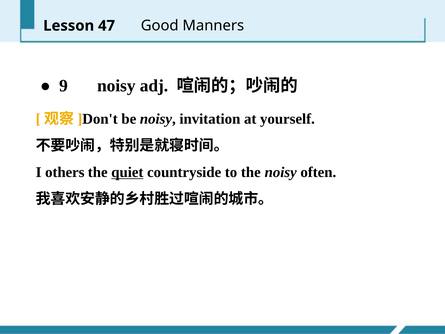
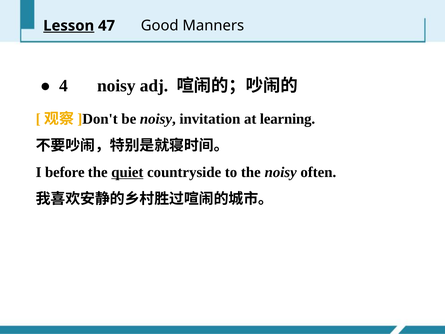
Lesson underline: none -> present
9: 9 -> 4
yourself: yourself -> learning
others: others -> before
